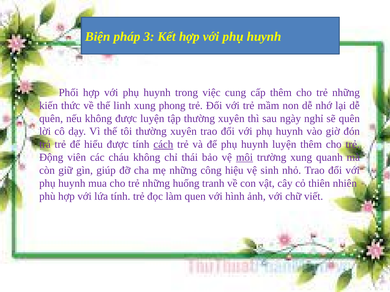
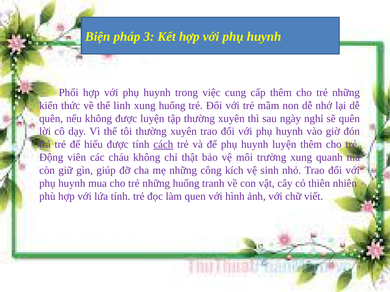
xung phong: phong -> huống
thái: thái -> thật
môi underline: present -> none
hiệu: hiệu -> kích
